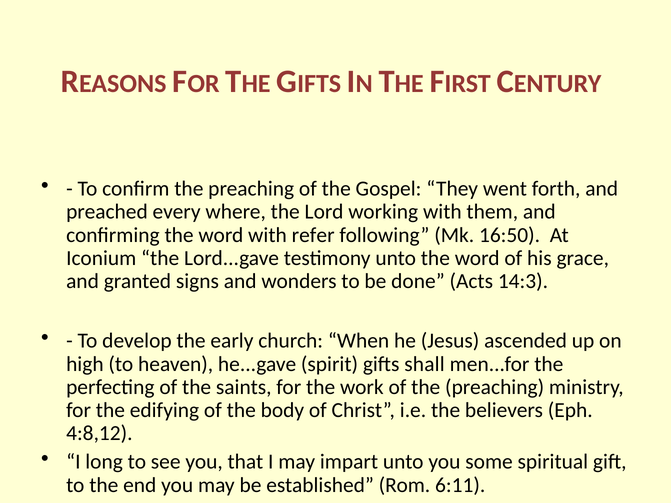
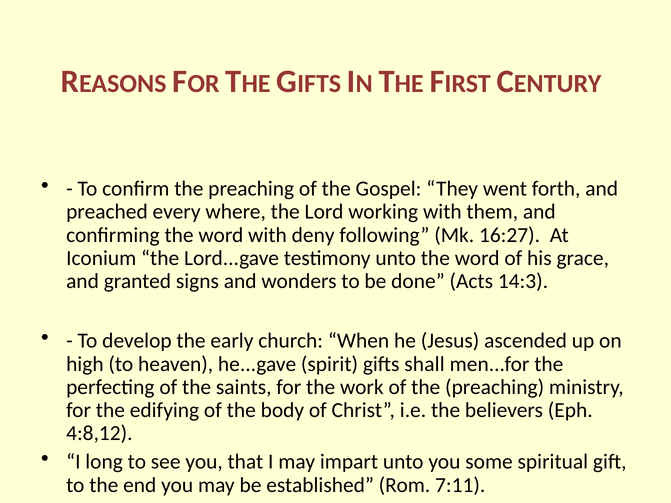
refer: refer -> deny
16:50: 16:50 -> 16:27
6:11: 6:11 -> 7:11
